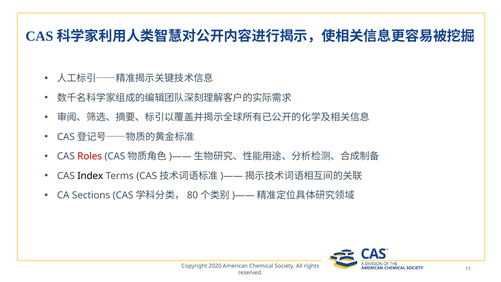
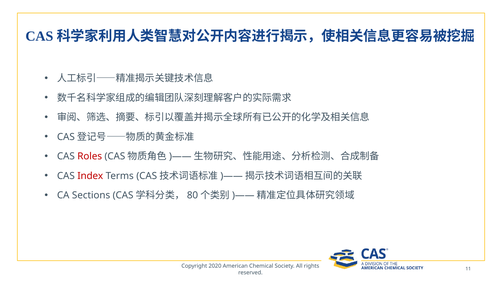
Index colour: black -> red
